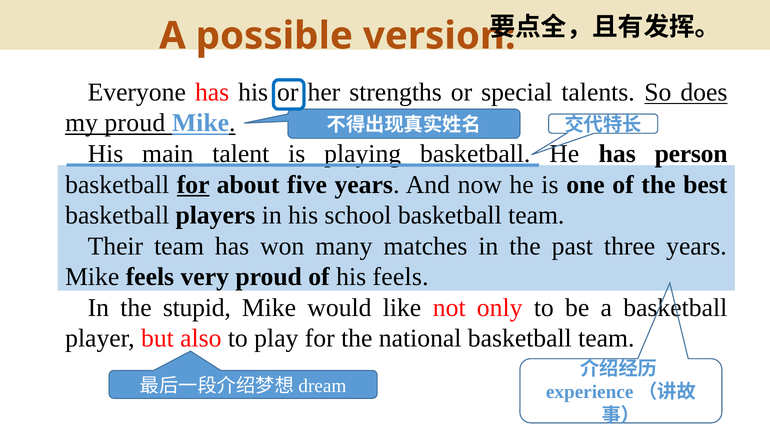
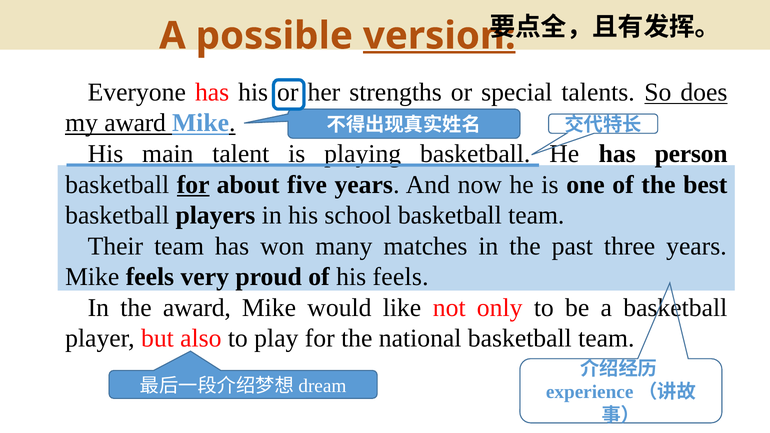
version underline: none -> present
my proud: proud -> award
the stupid: stupid -> award
